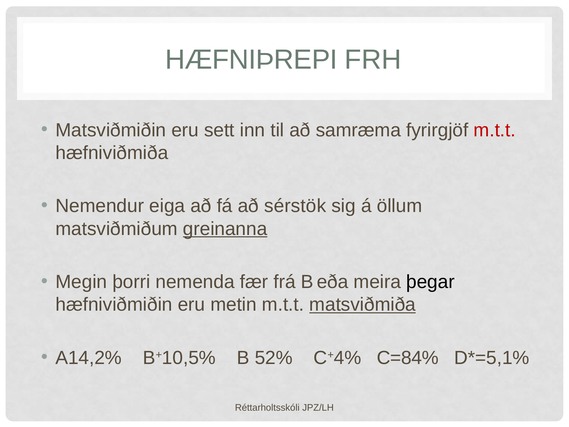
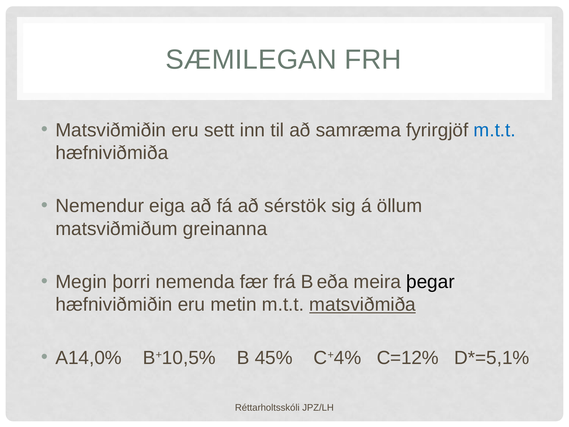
HÆFNIÞREPI: HÆFNIÞREPI -> SÆMILEGAN
m.t.t at (495, 130) colour: red -> blue
greinanna underline: present -> none
A14,2%: A14,2% -> A14,0%
52%: 52% -> 45%
C=84%: C=84% -> C=12%
